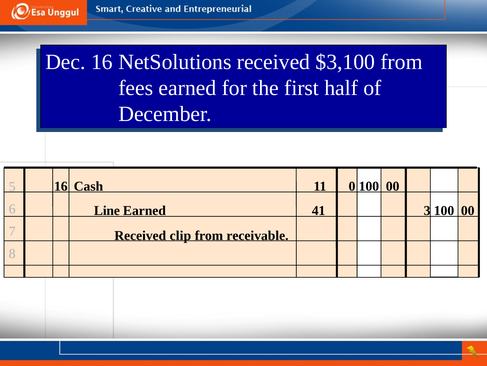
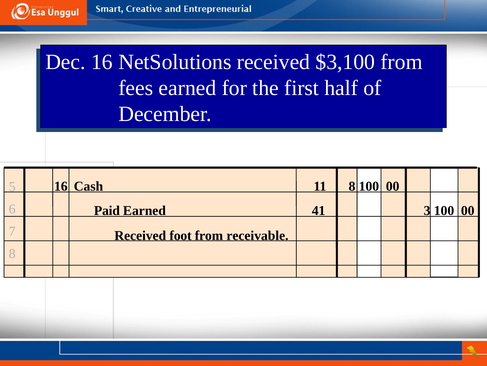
11 0: 0 -> 8
Line: Line -> Paid
clip: clip -> foot
